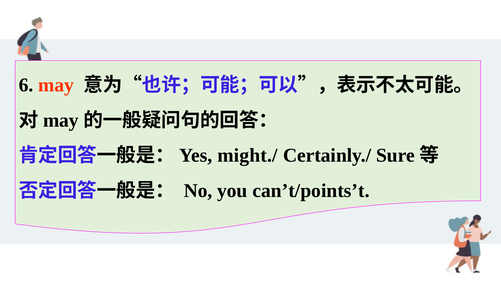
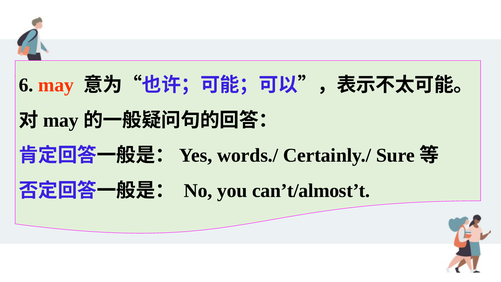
might./: might./ -> words./
can’t/points’t: can’t/points’t -> can’t/almost’t
